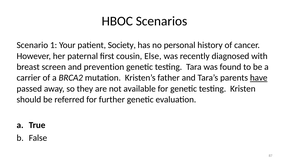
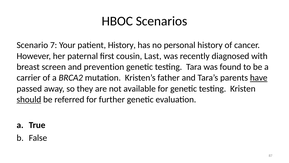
1: 1 -> 7
patient Society: Society -> History
Else: Else -> Last
should underline: none -> present
